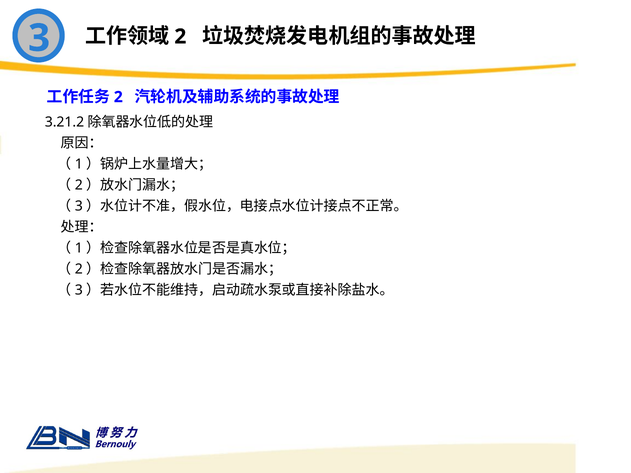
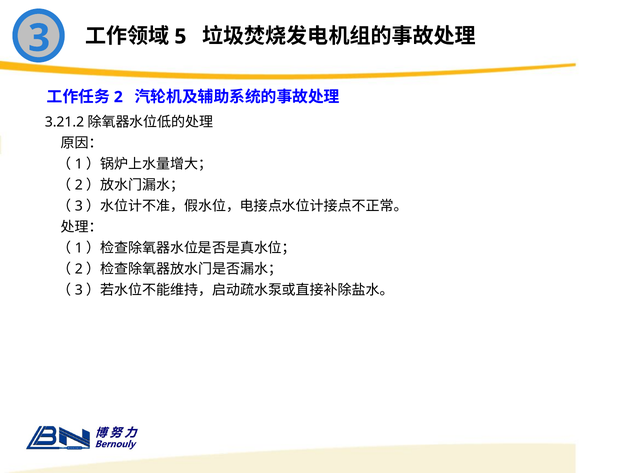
2 at (180, 37): 2 -> 5
